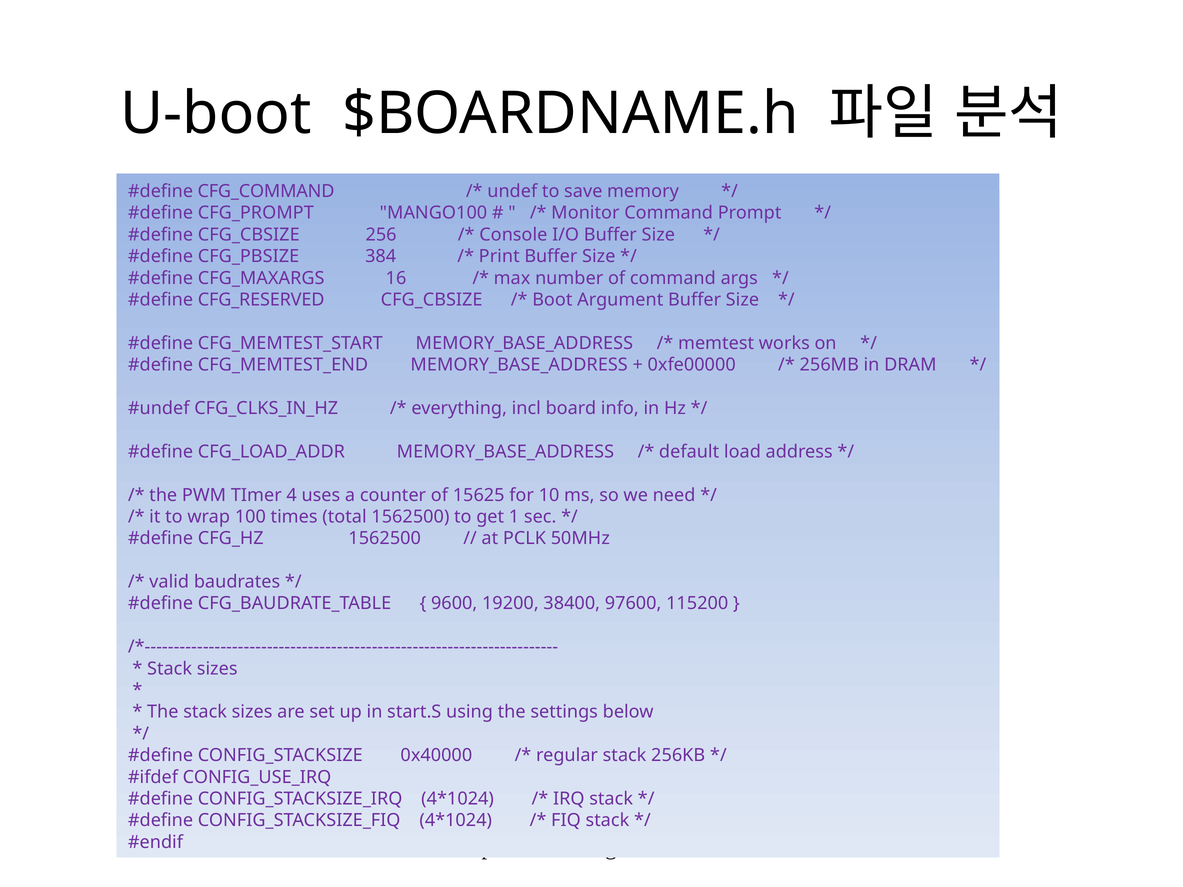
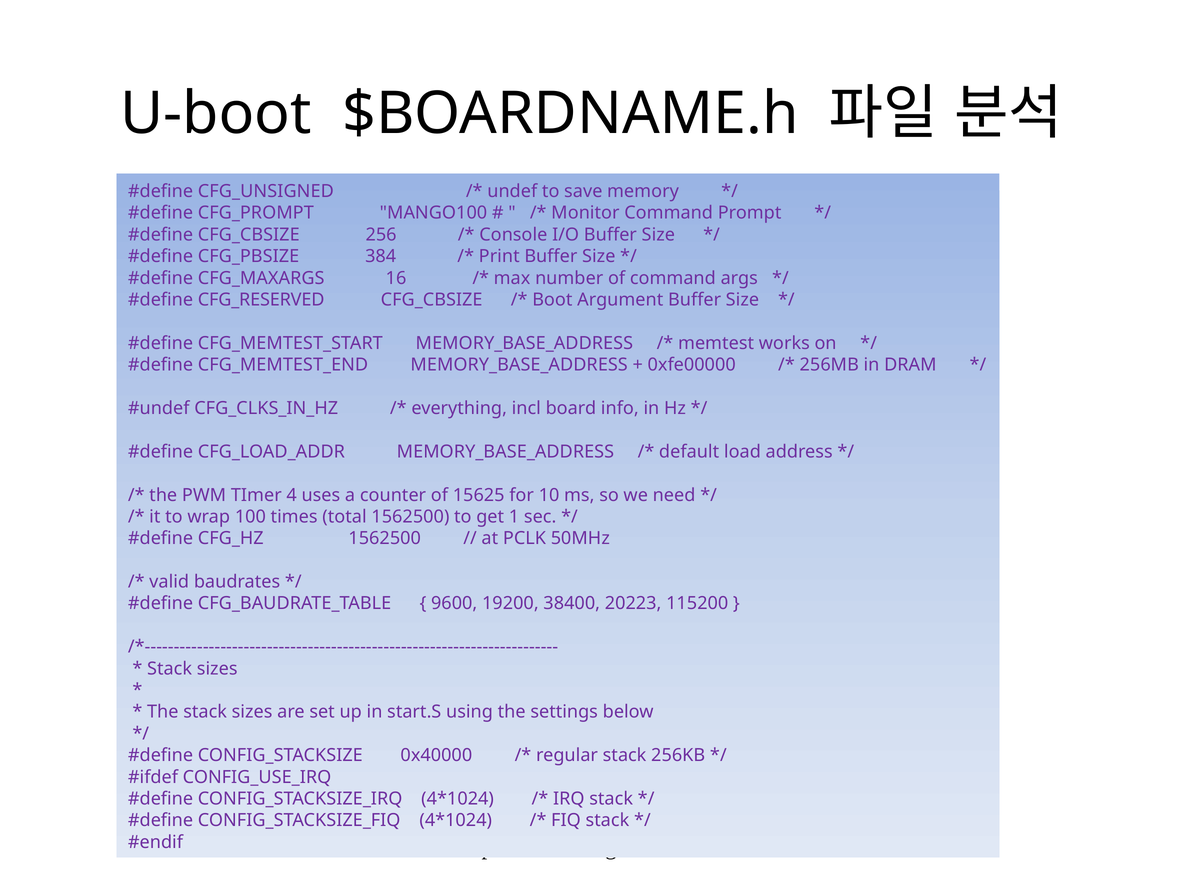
CFG_COMMAND: CFG_COMMAND -> CFG_UNSIGNED
97600: 97600 -> 20223
